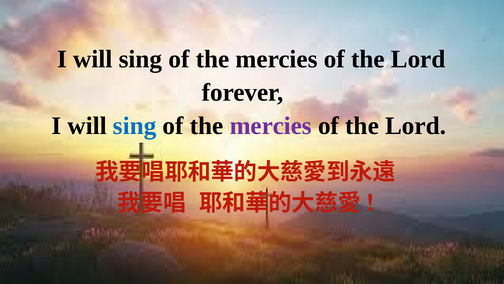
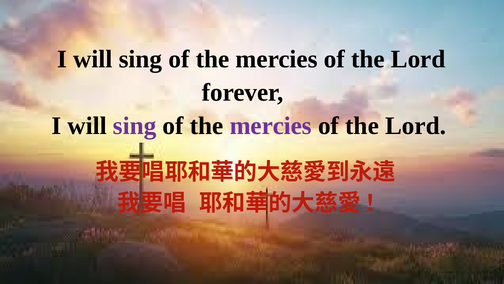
sing at (135, 125) colour: blue -> purple
